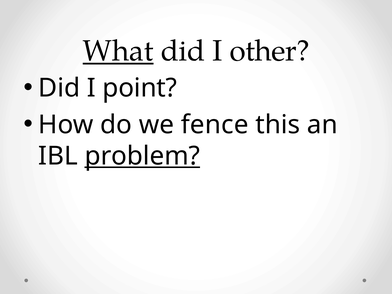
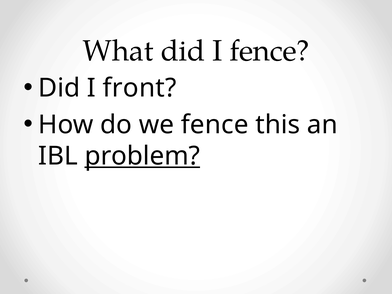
What underline: present -> none
I other: other -> fence
point: point -> front
